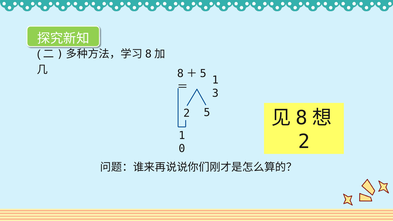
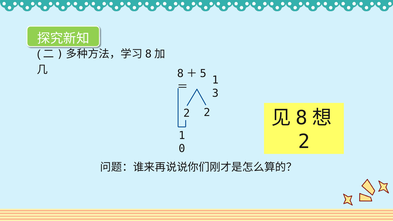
2 5: 5 -> 2
